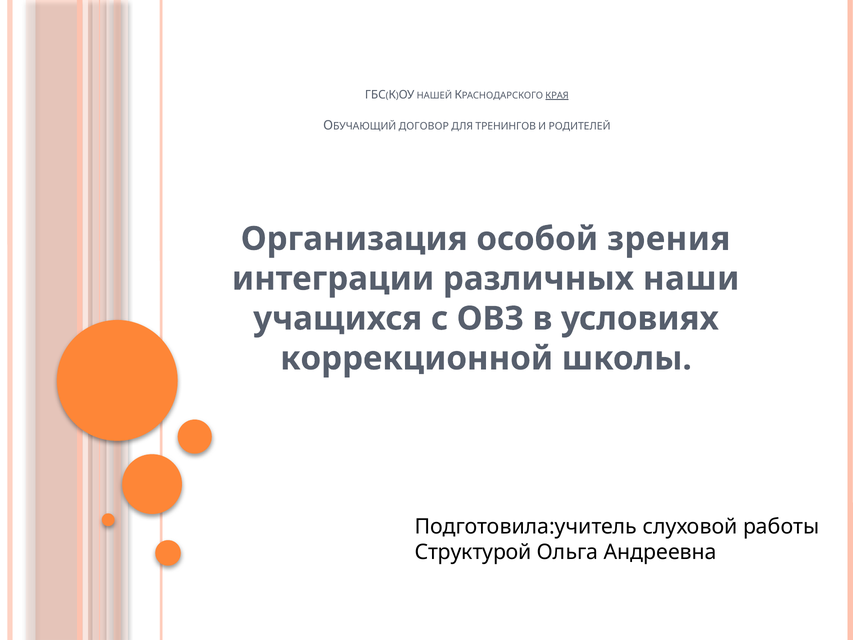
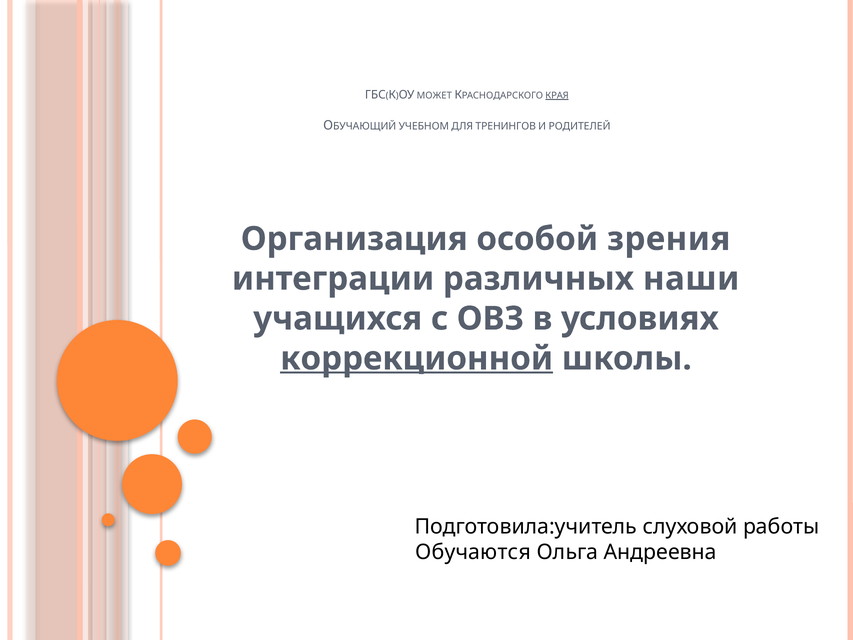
НАШЕЙ: НАШЕЙ -> МОЖЕТ
ДОГОВОР: ДОГОВОР -> УЧЕБНОМ
коррекционной underline: none -> present
Структурой: Структурой -> Обучаются
